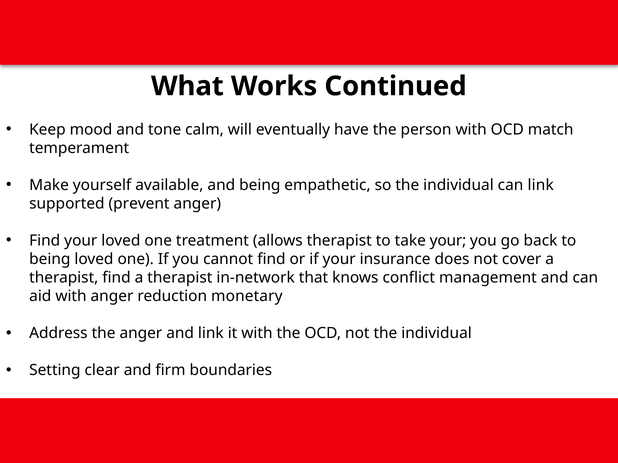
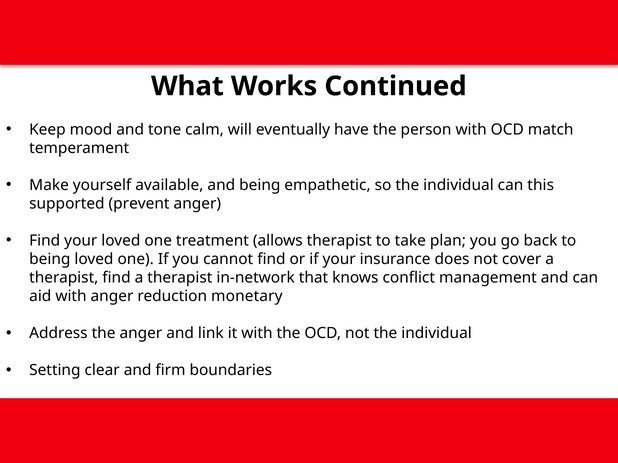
can link: link -> this
take your: your -> plan
